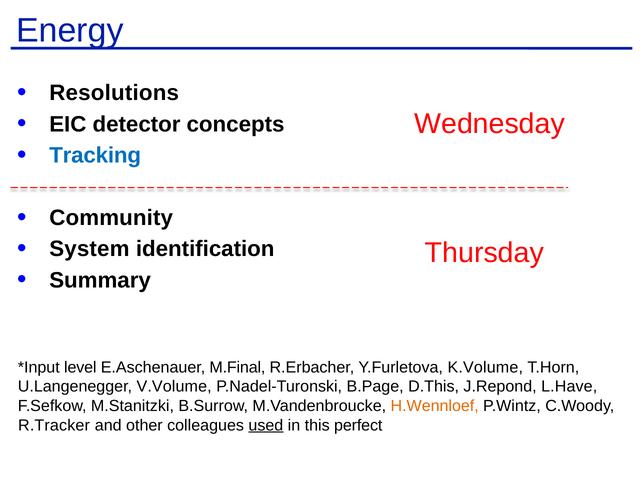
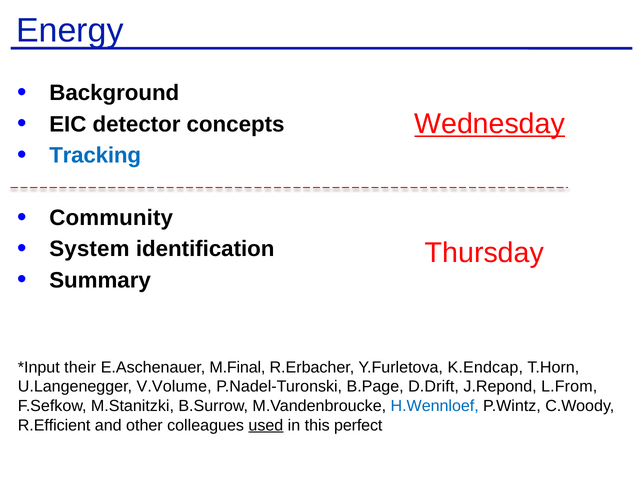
Resolutions: Resolutions -> Background
Wednesday underline: none -> present
level: level -> their
K.Volume: K.Volume -> K.Endcap
D.This: D.This -> D.Drift
L.Have: L.Have -> L.From
H.Wennloef colour: orange -> blue
R.Tracker: R.Tracker -> R.Efficient
